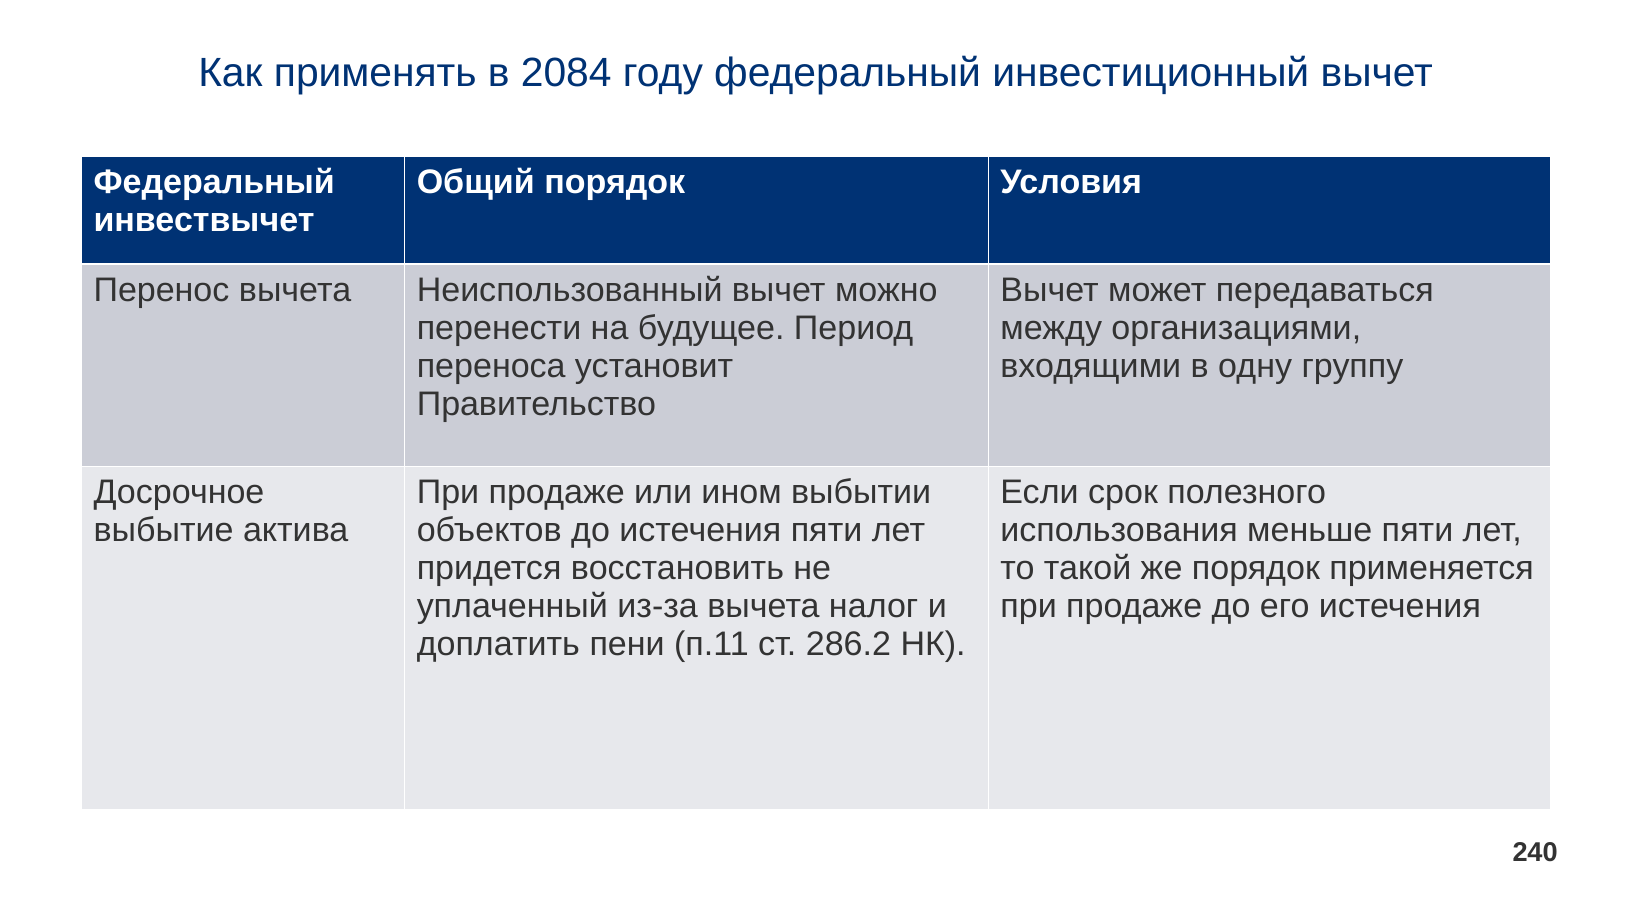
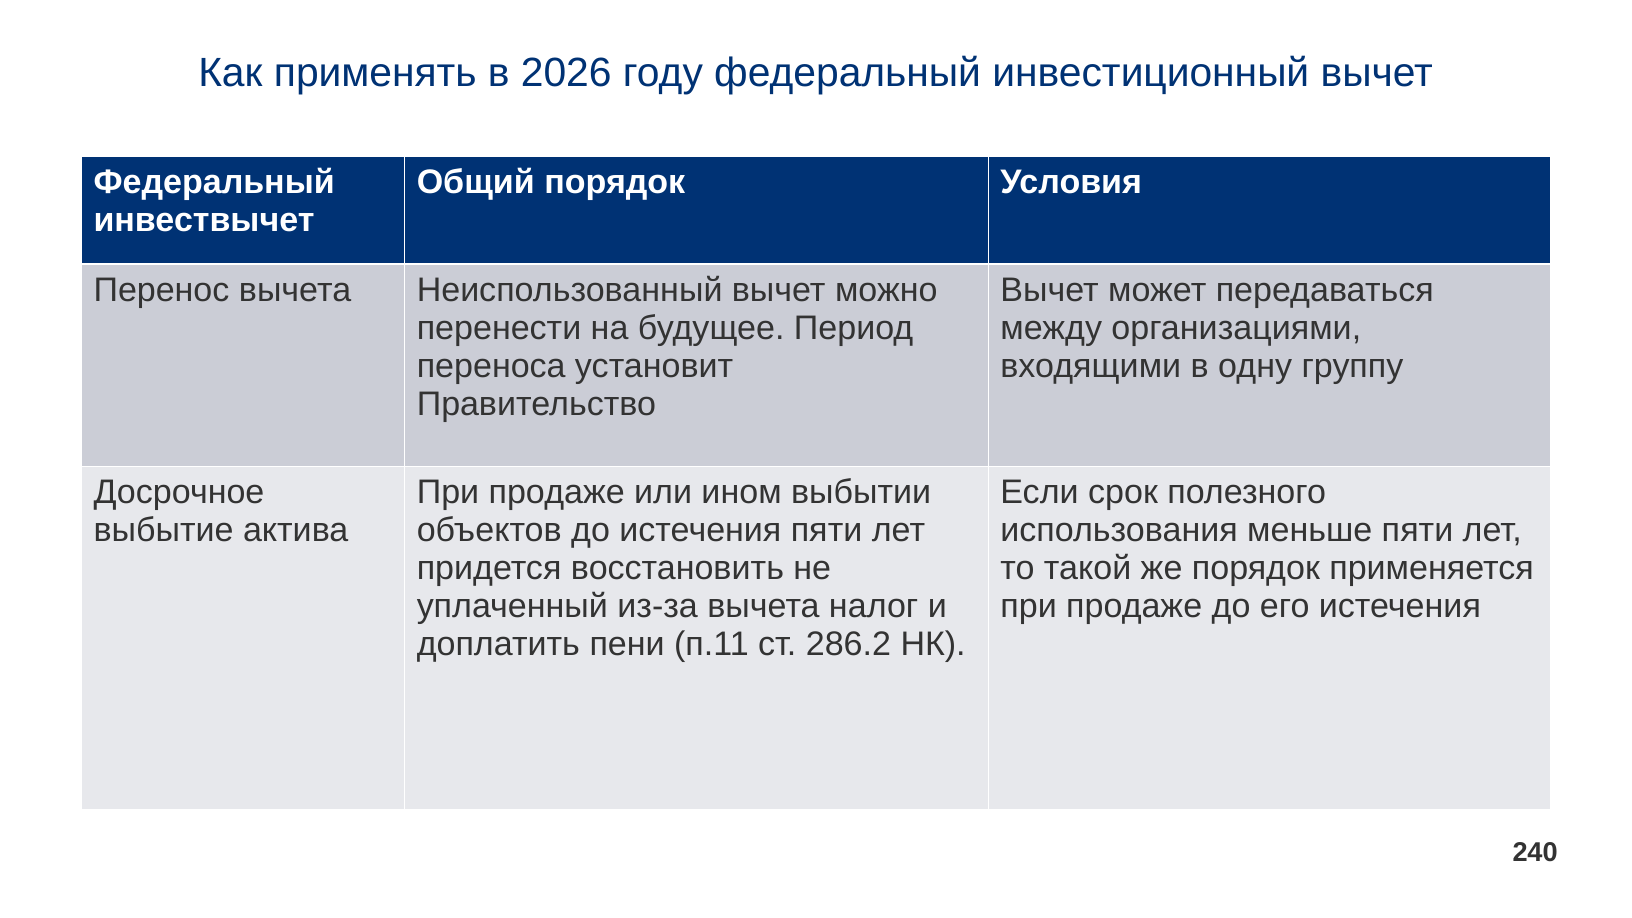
2084: 2084 -> 2026
